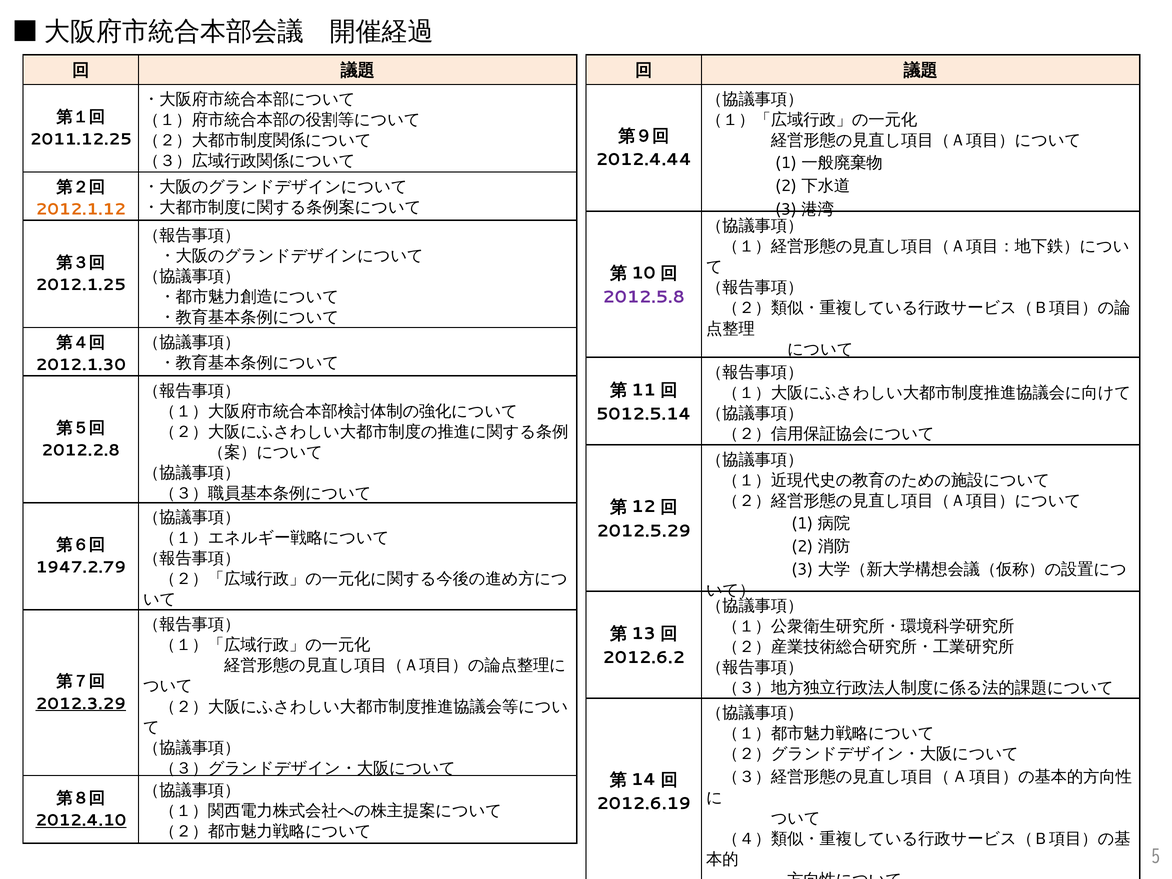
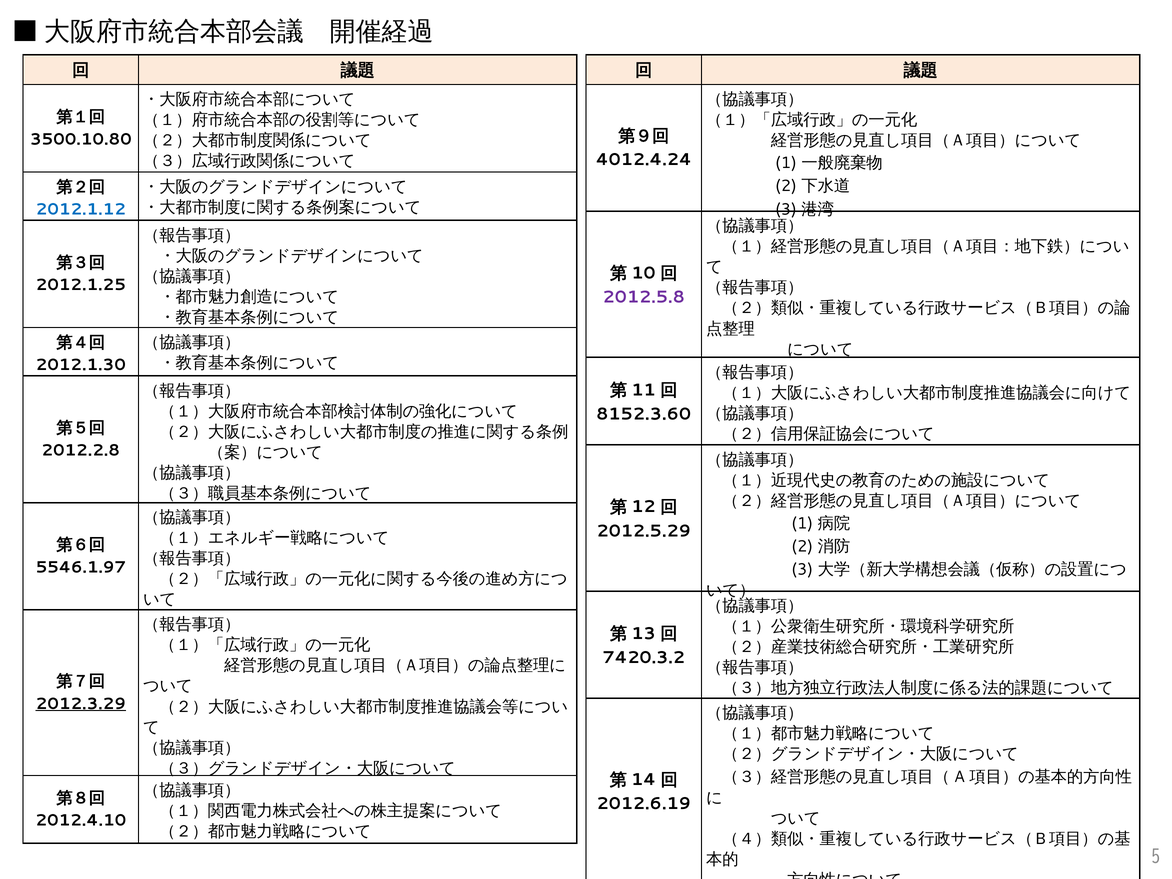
2011.12.25: 2011.12.25 -> 3500.10.80
2012.4.44: 2012.4.44 -> 4012.4.24
2012.1.12 colour: orange -> blue
5012.5.14: 5012.5.14 -> 8152.3.60
1947.2.79: 1947.2.79 -> 5546.1.97
2012.6.2: 2012.6.2 -> 7420.3.2
2012.4.10 underline: present -> none
